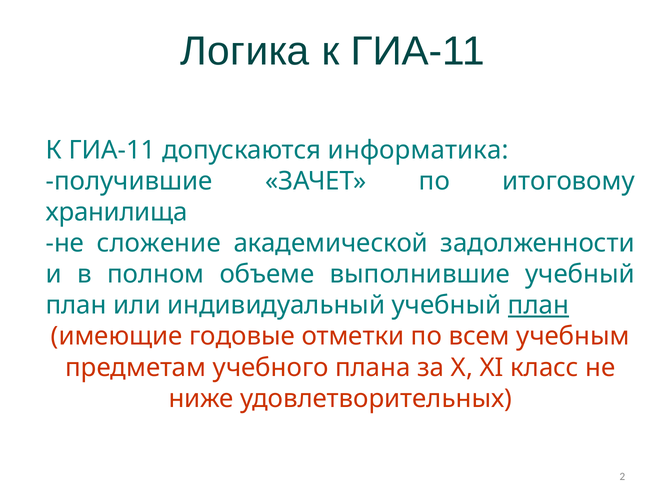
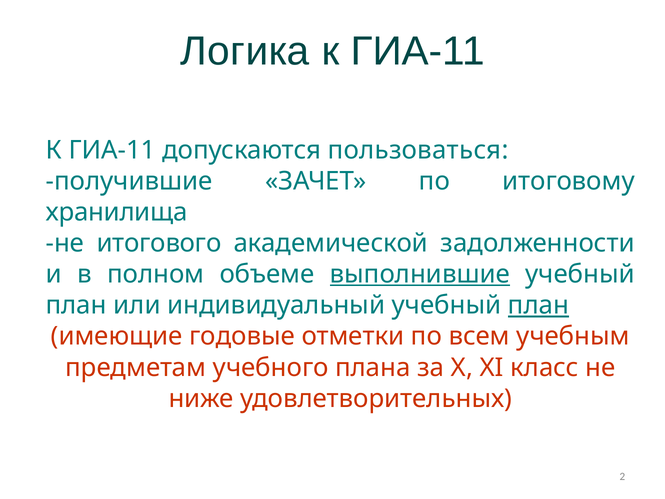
информатика: информатика -> пользоваться
сложение: сложение -> итогового
выполнившие underline: none -> present
